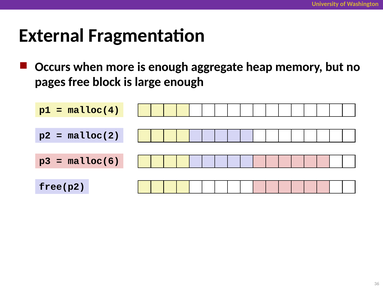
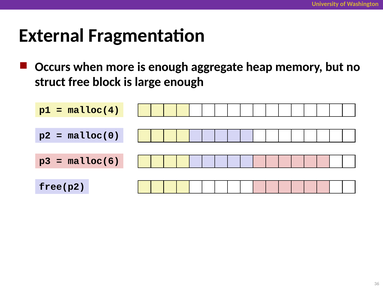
pages: pages -> struct
malloc(2: malloc(2 -> malloc(0
